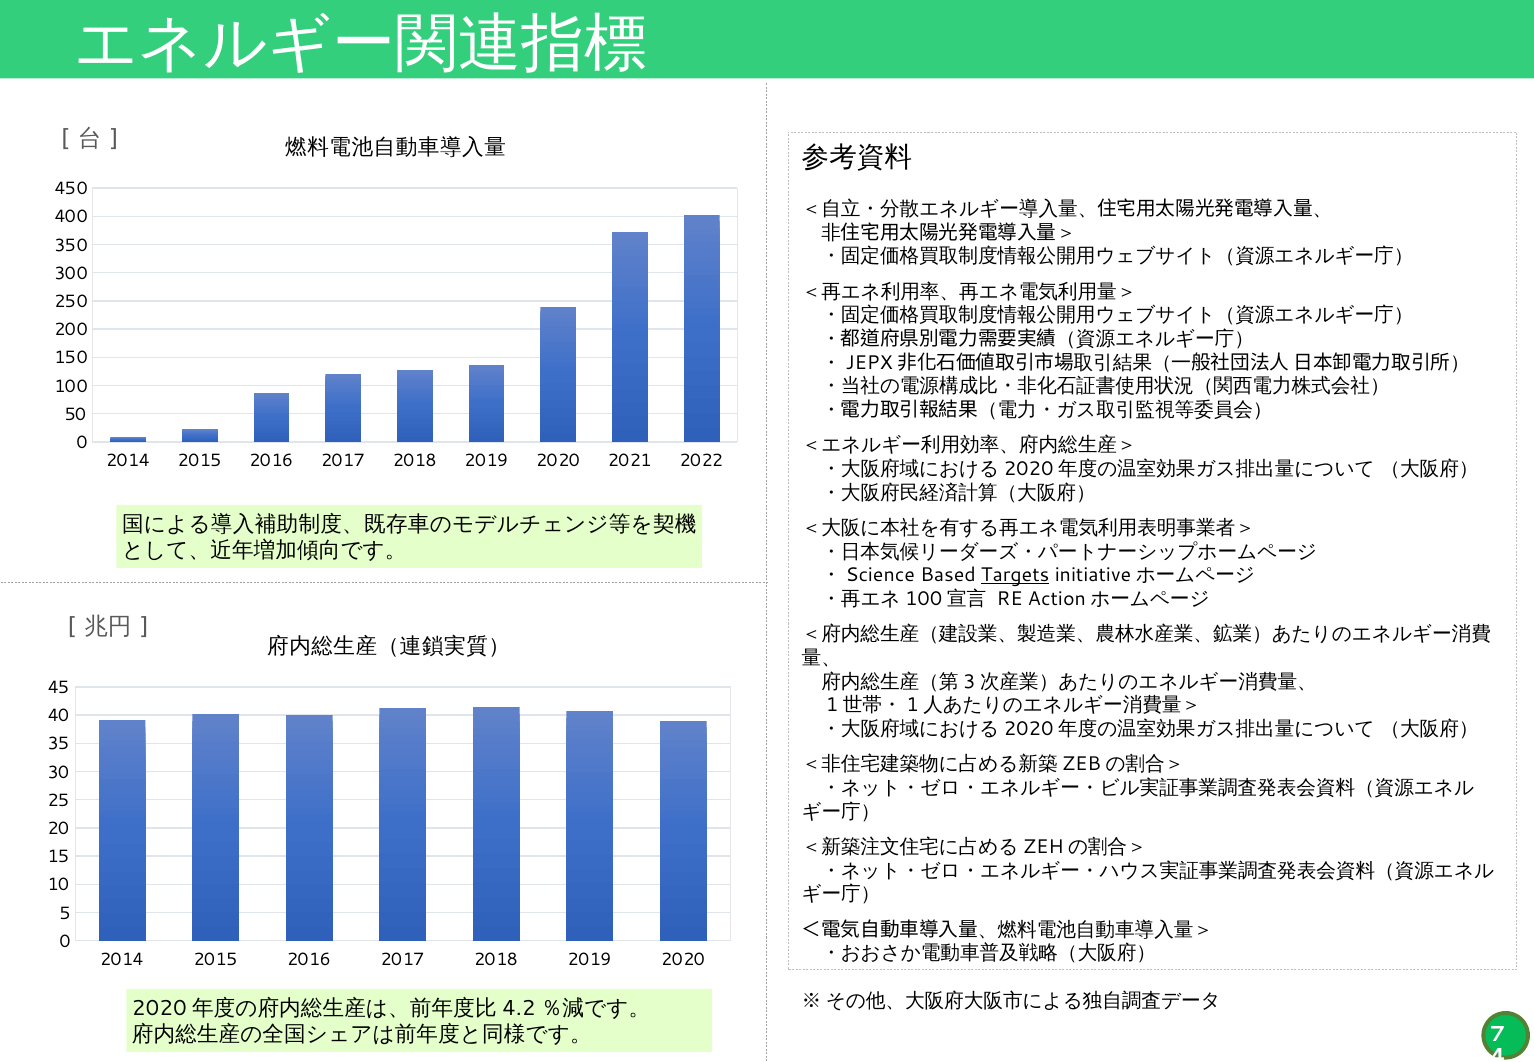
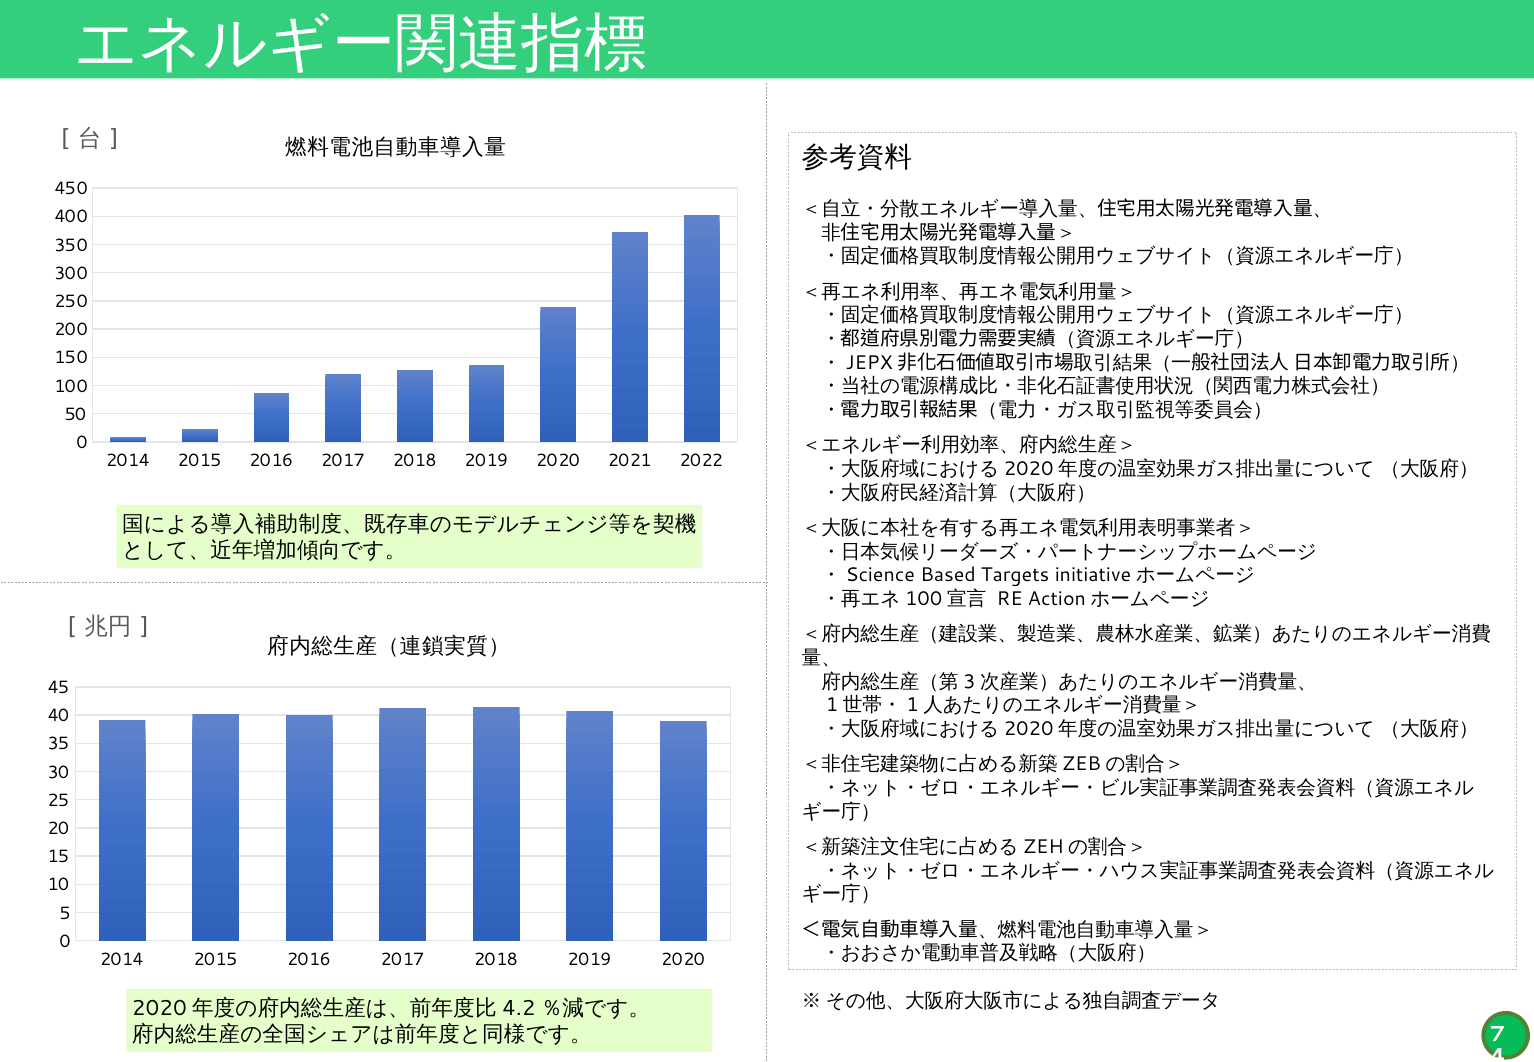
Targets underline: present -> none
